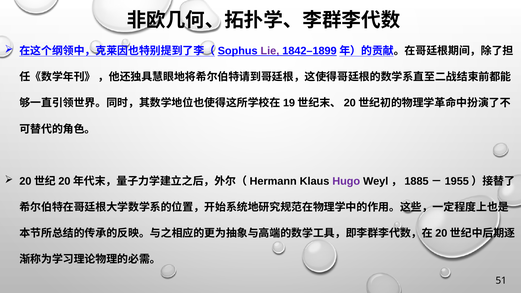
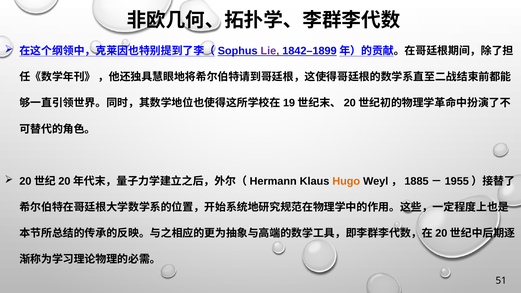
Hugo colour: purple -> orange
